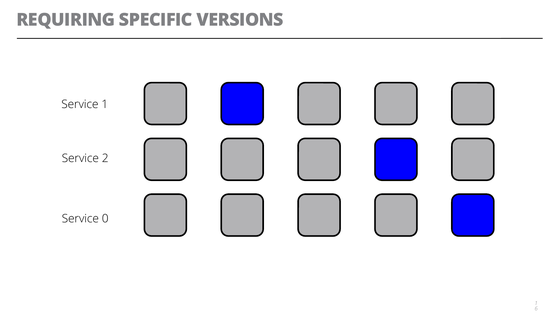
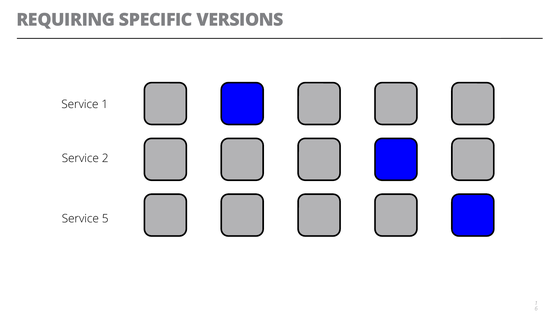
0: 0 -> 5
